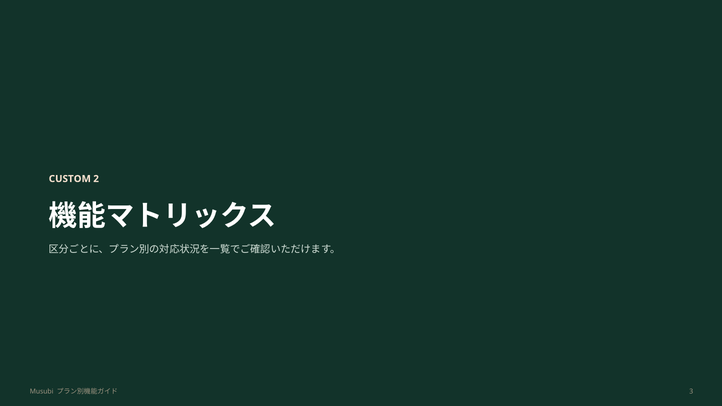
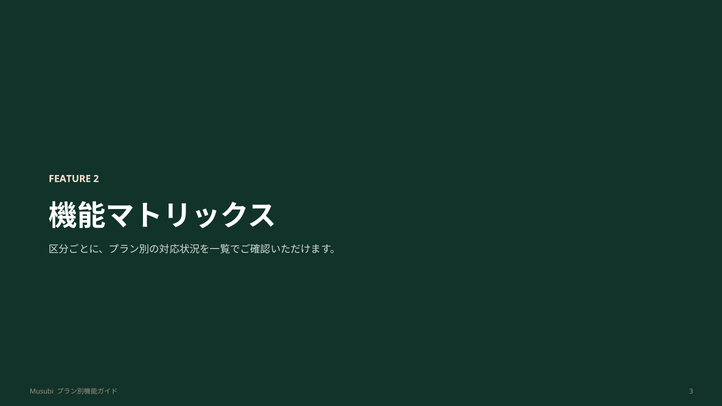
CUSTOM: CUSTOM -> FEATURE
